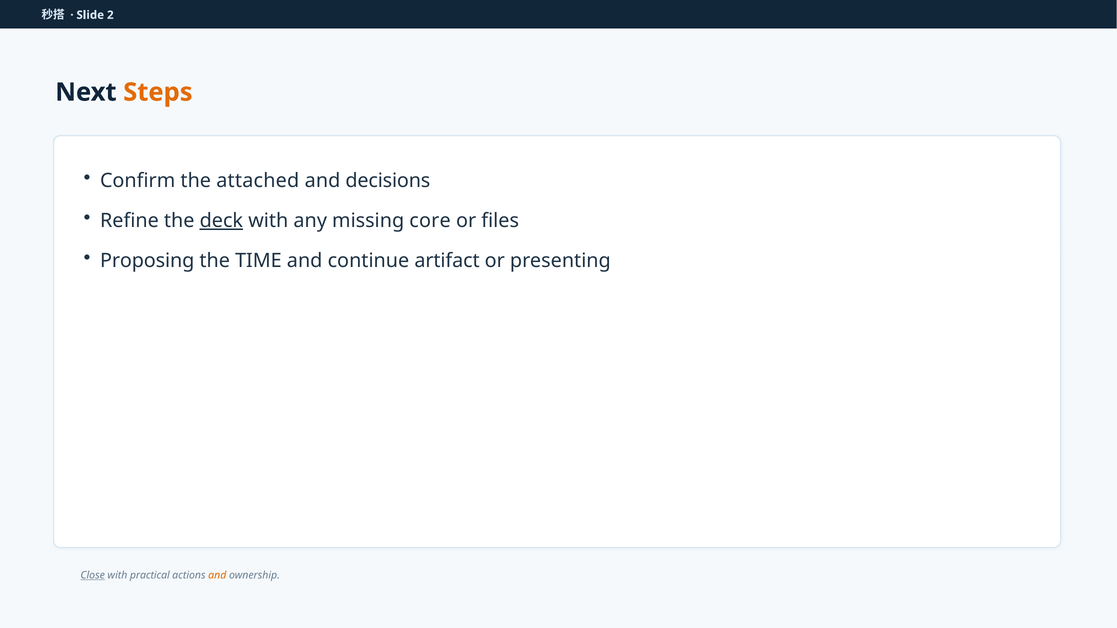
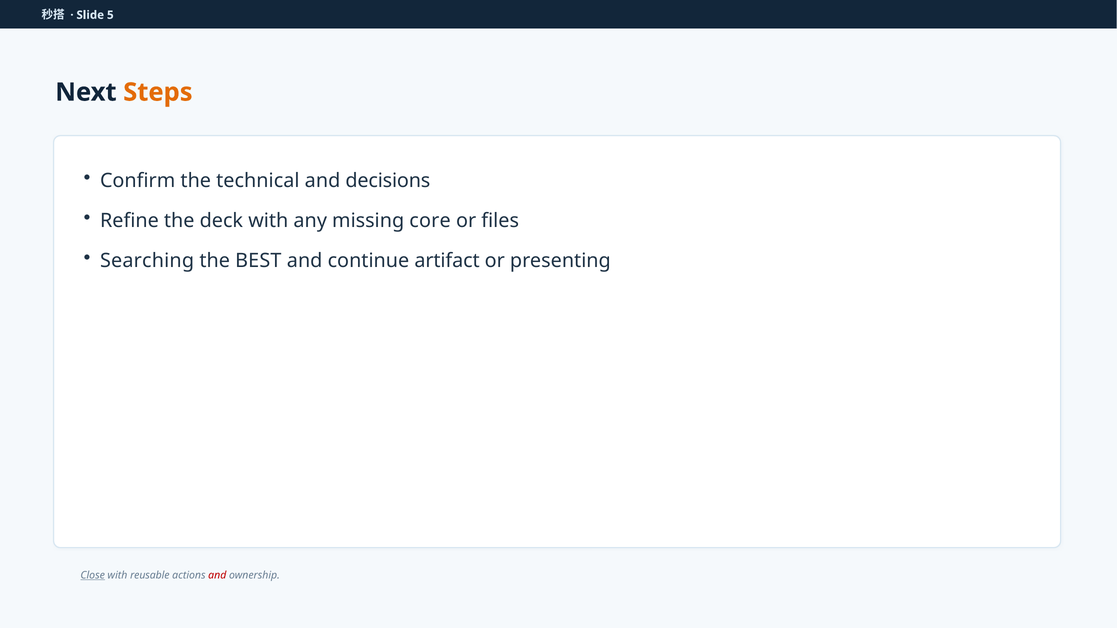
2: 2 -> 5
attached: attached -> technical
deck underline: present -> none
Proposing: Proposing -> Searching
TIME: TIME -> BEST
practical: practical -> reusable
and at (217, 575) colour: orange -> red
